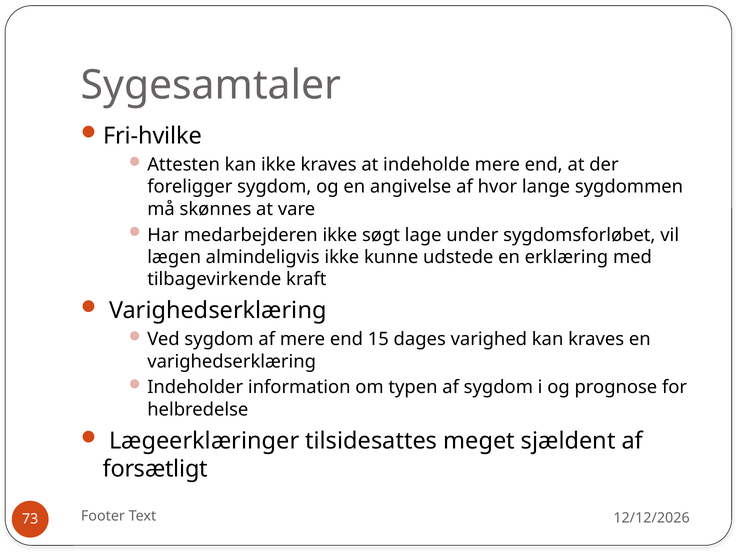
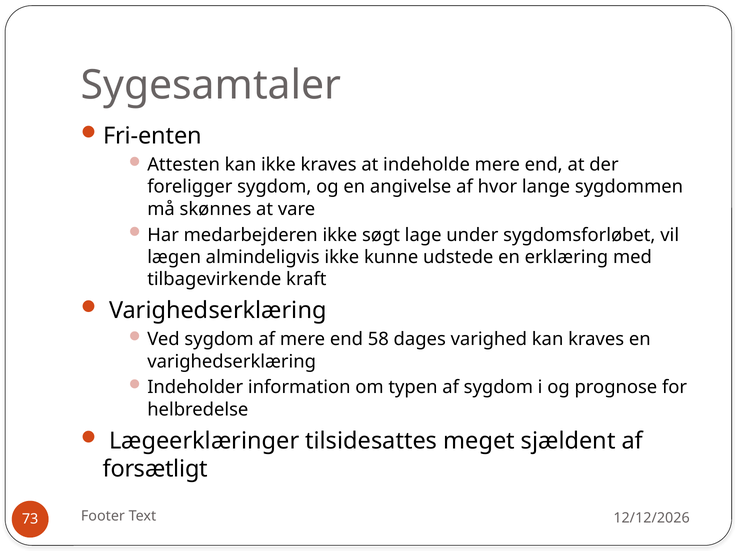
Fri-hvilke: Fri-hvilke -> Fri-enten
15: 15 -> 58
